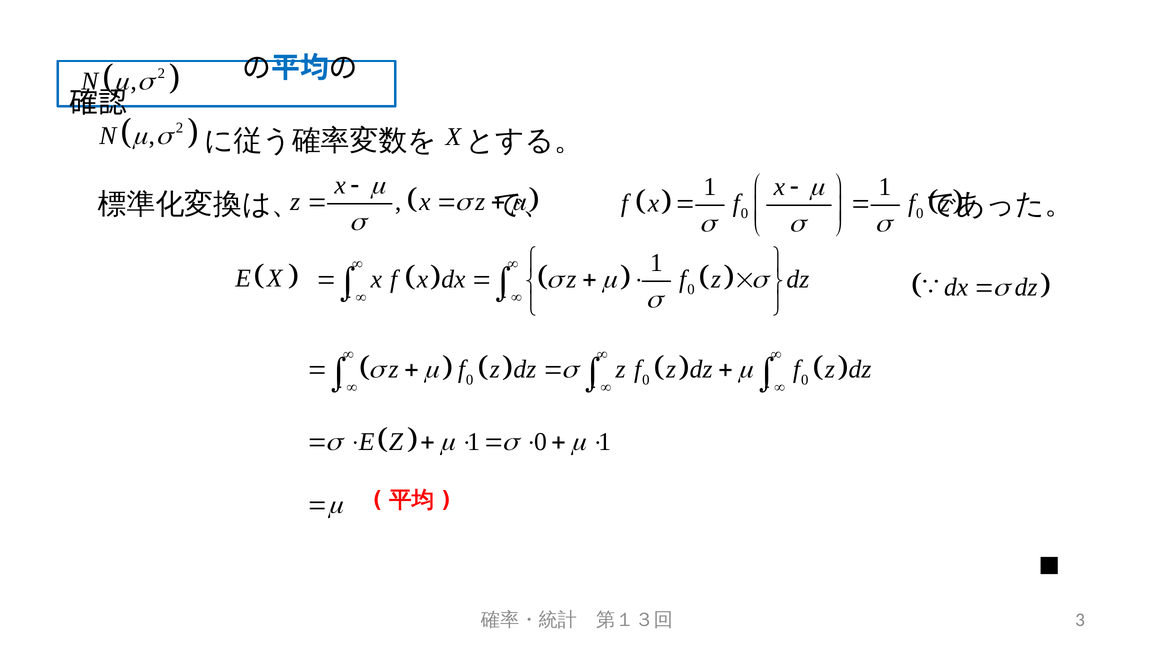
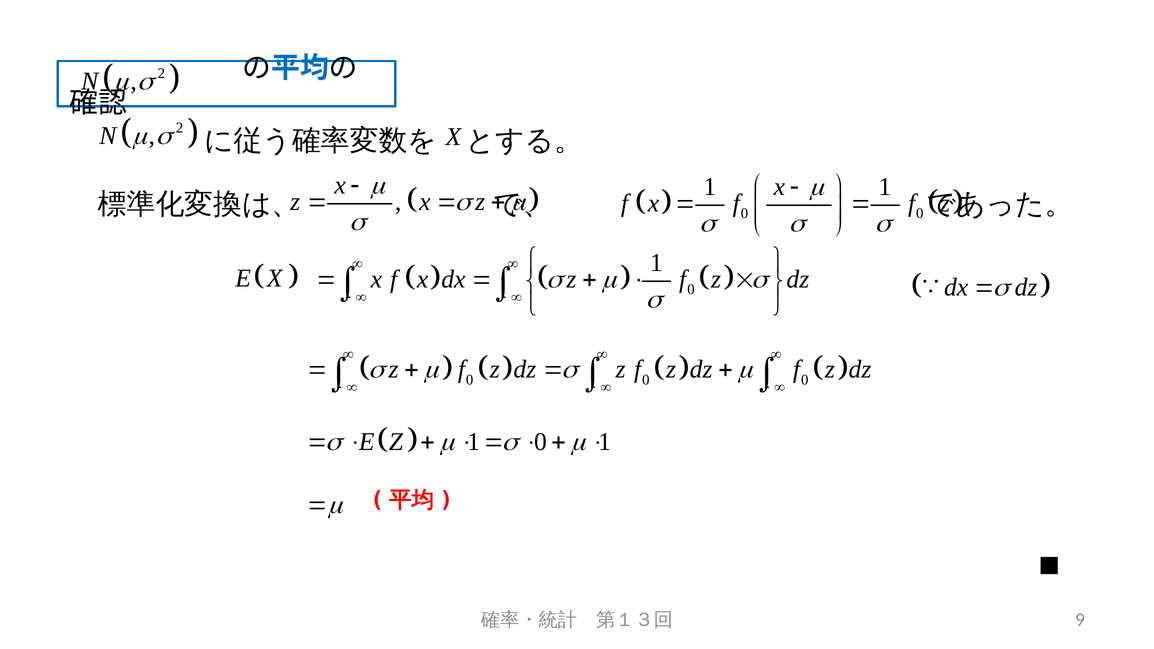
3: 3 -> 9
